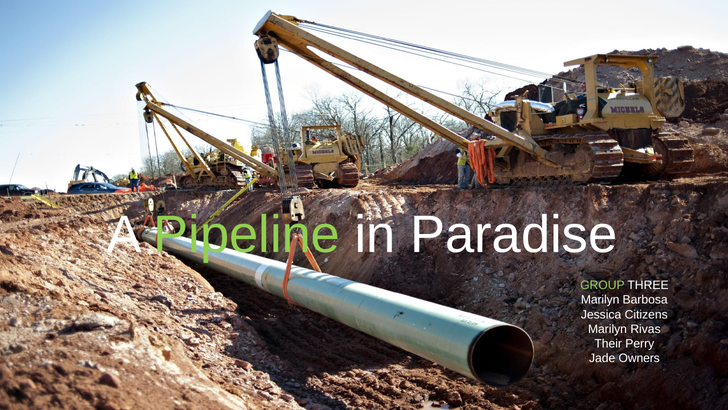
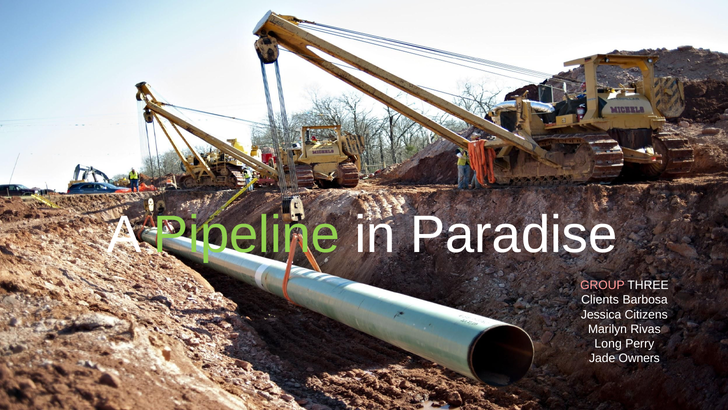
GROUP colour: light green -> pink
Marilyn at (600, 300): Marilyn -> Clients
Their: Their -> Long
